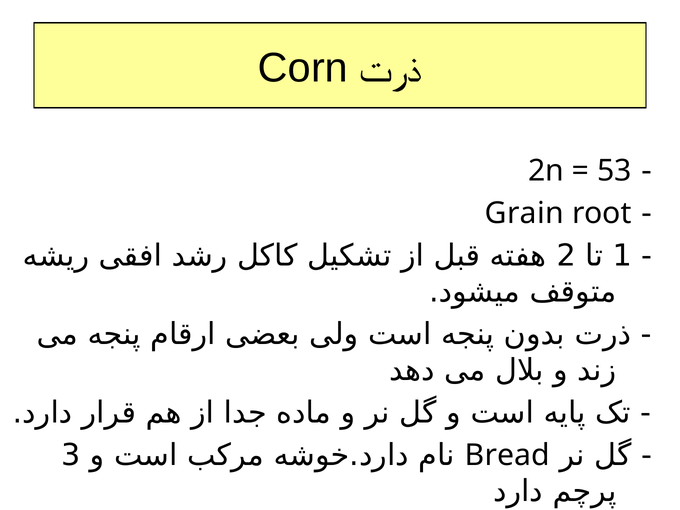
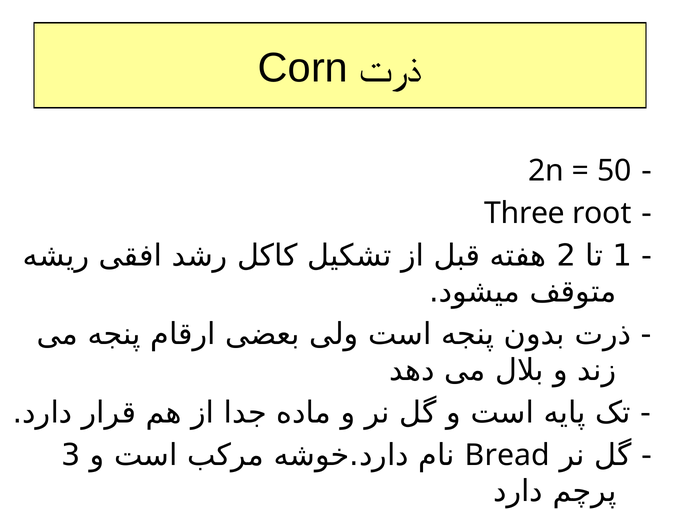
53: 53 -> 50
Grain: Grain -> Three
